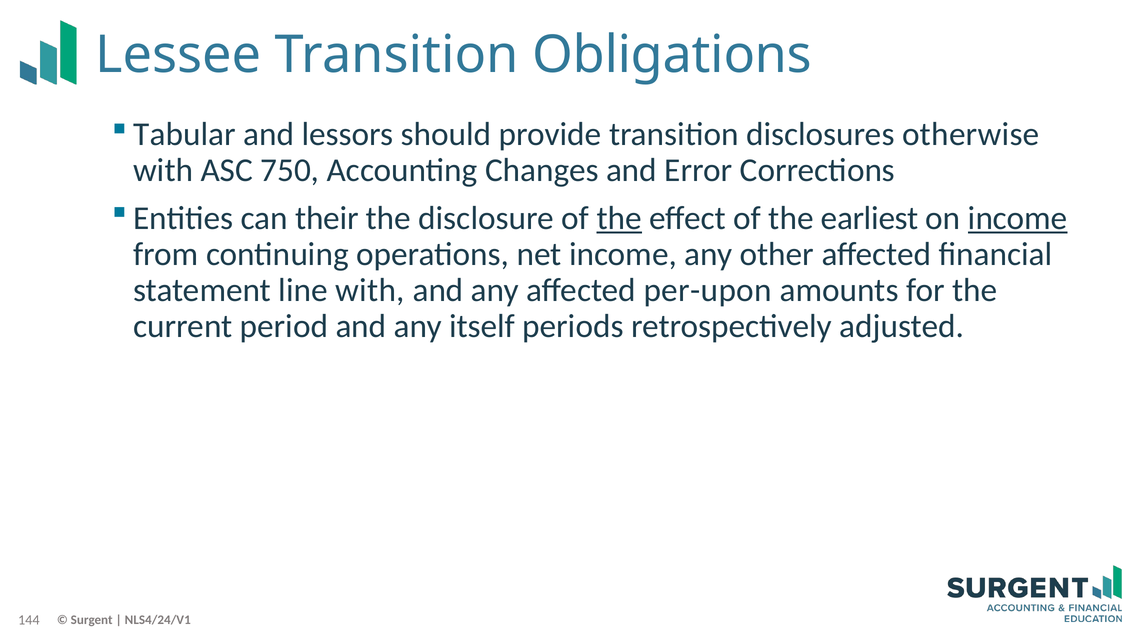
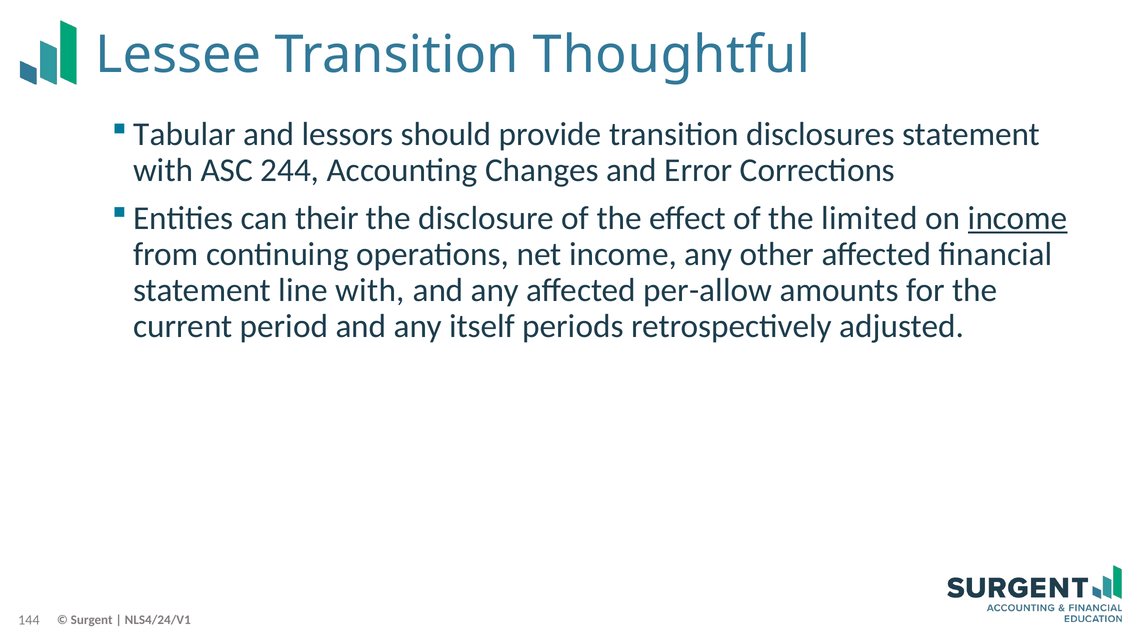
Obligations: Obligations -> Thoughtful
disclosures otherwise: otherwise -> statement
750: 750 -> 244
the at (619, 218) underline: present -> none
earliest: earliest -> limited
per-upon: per-upon -> per-allow
